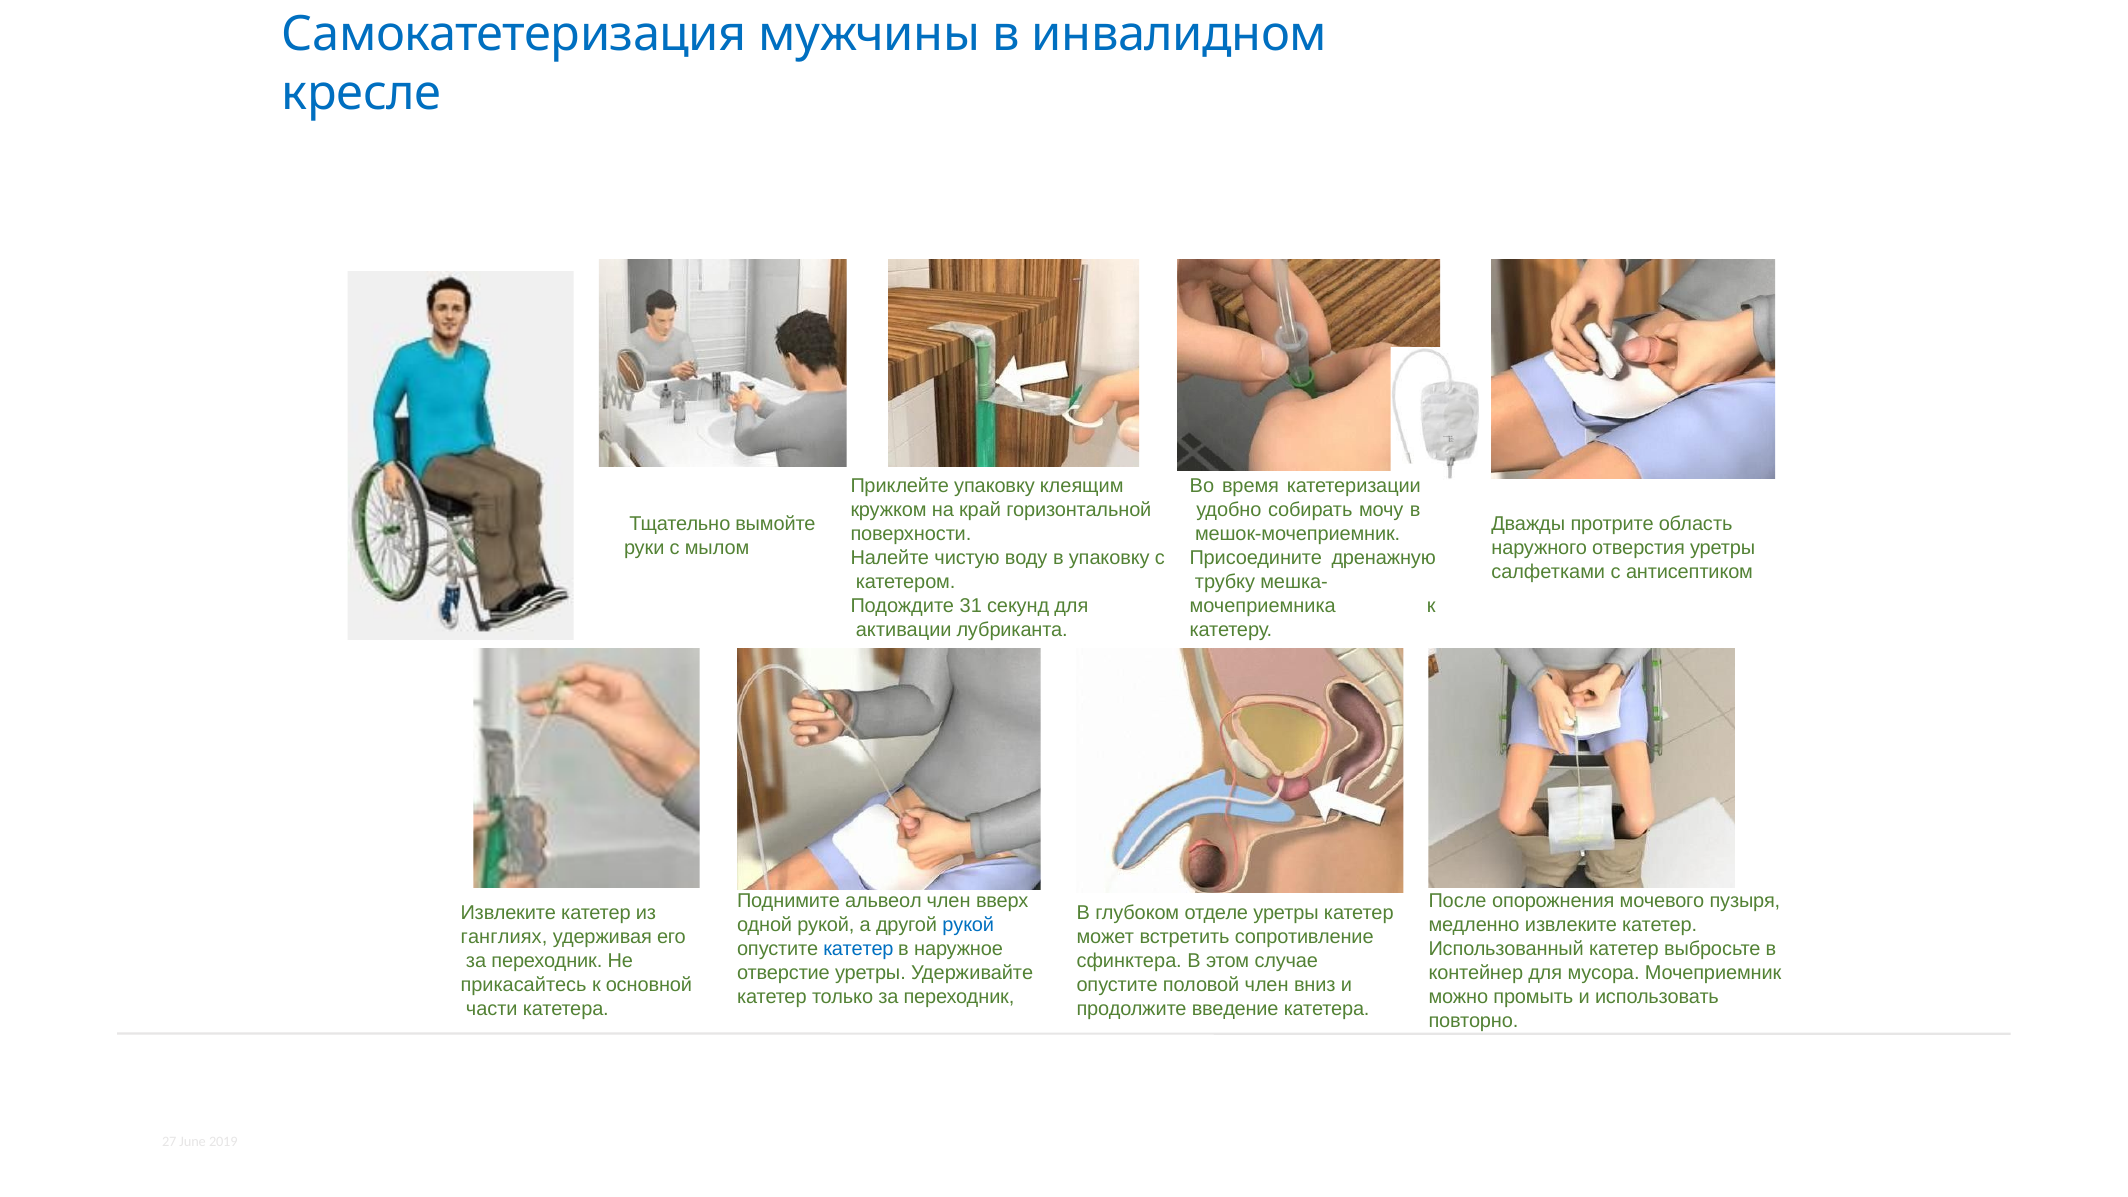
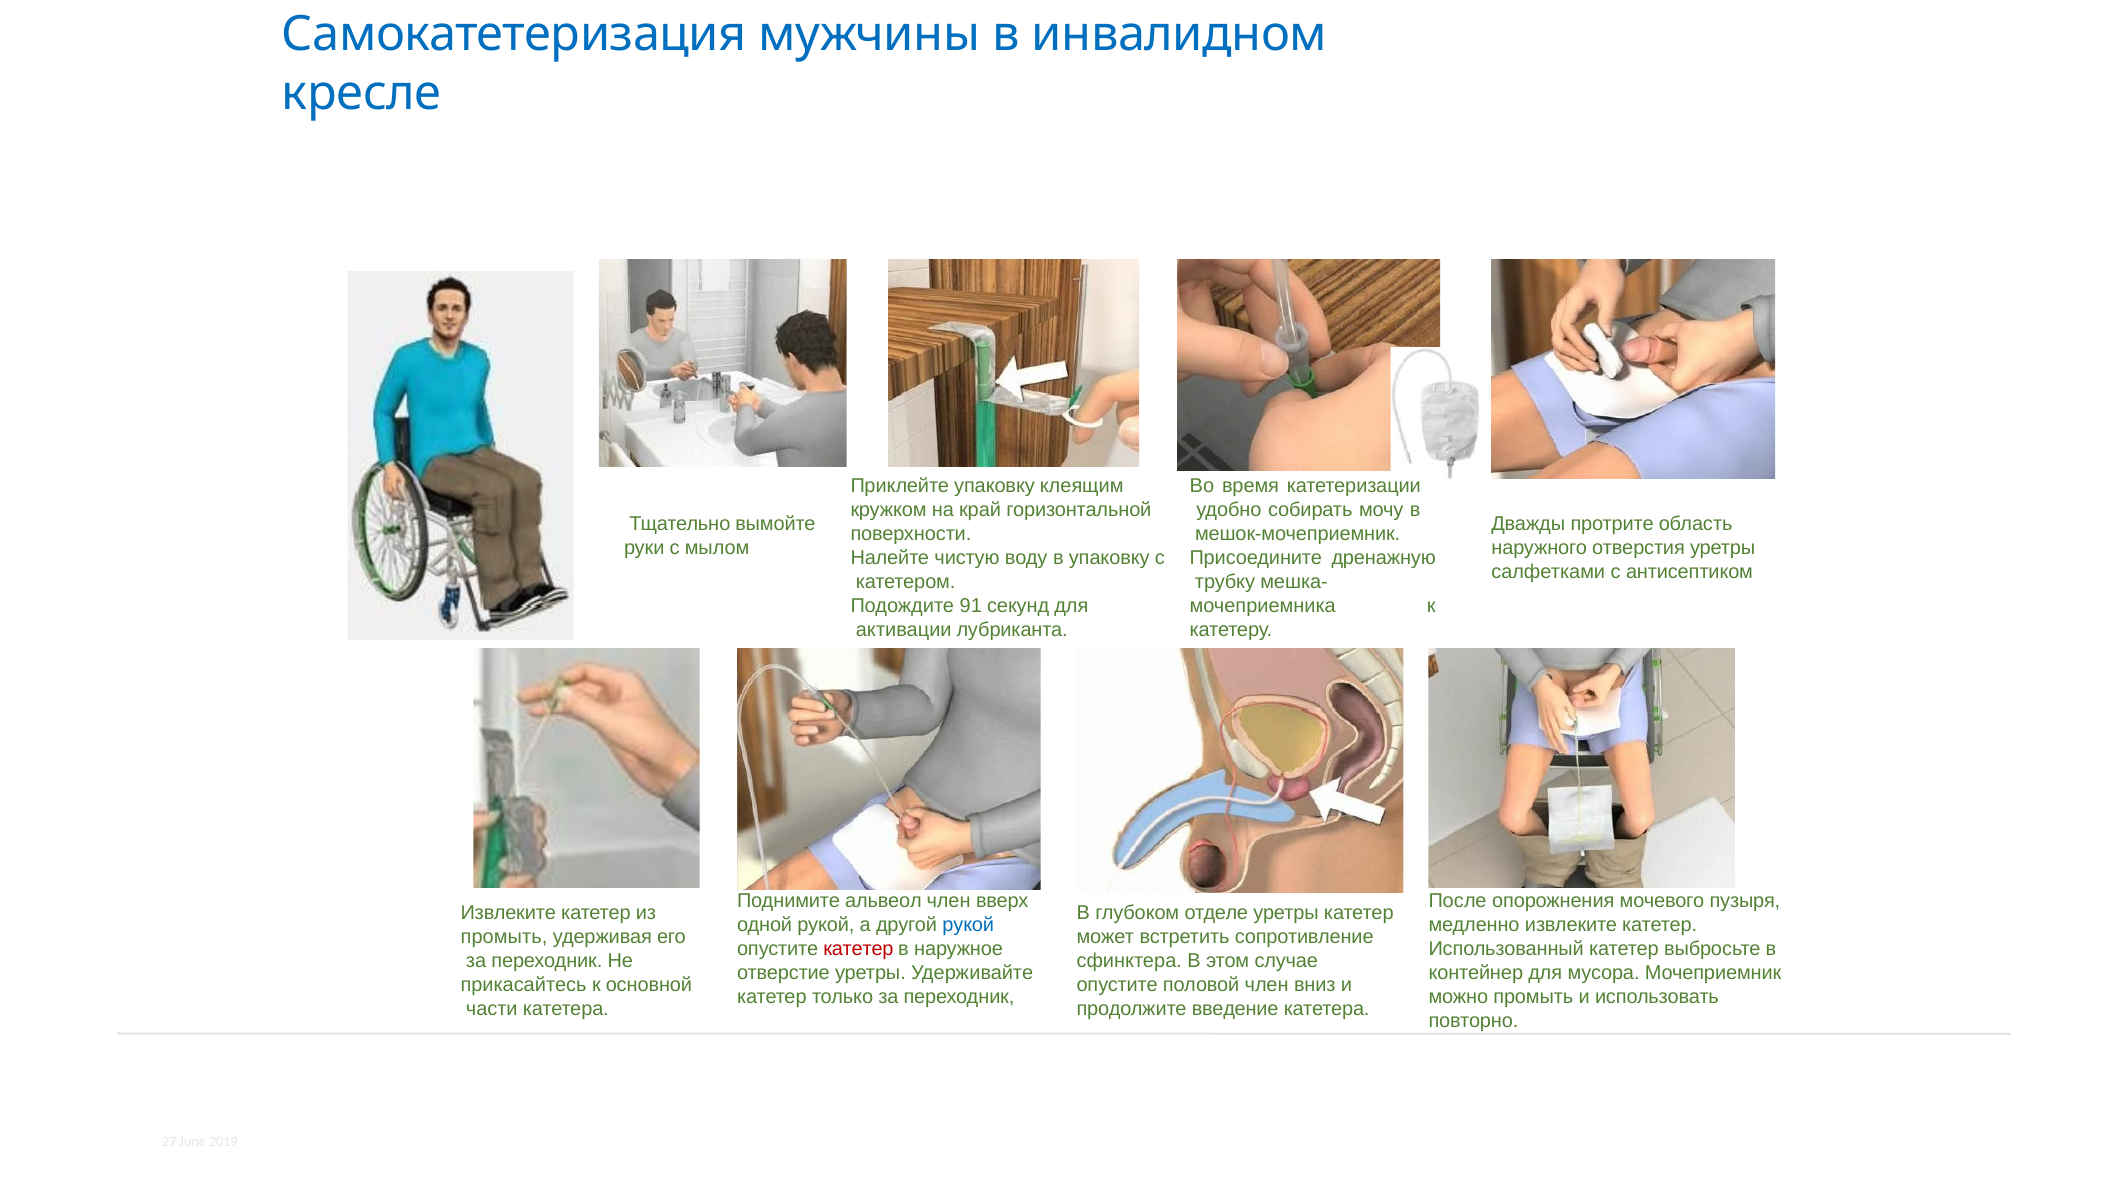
31: 31 -> 91
ганглиях at (504, 937): ганглиях -> промыть
катетер at (858, 949) colour: blue -> red
